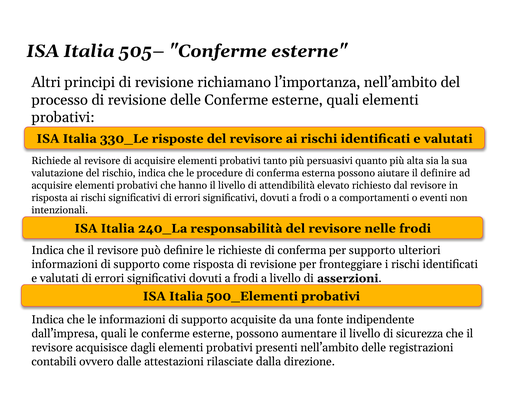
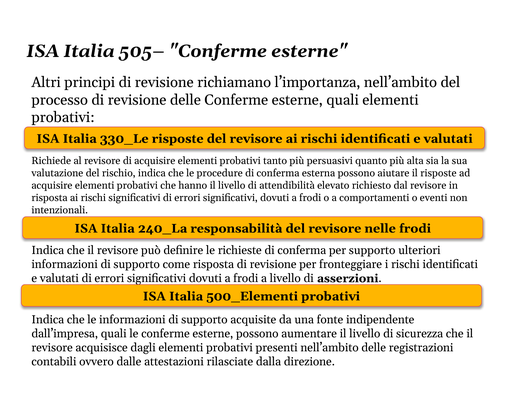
il definire: definire -> risposte
